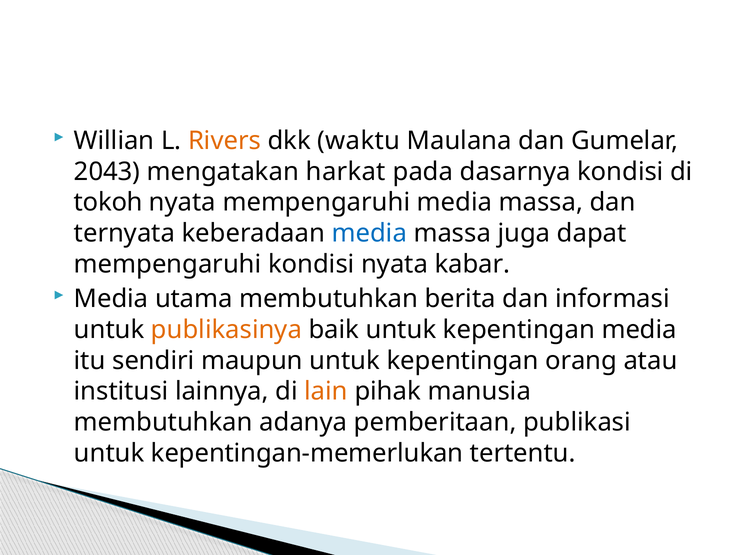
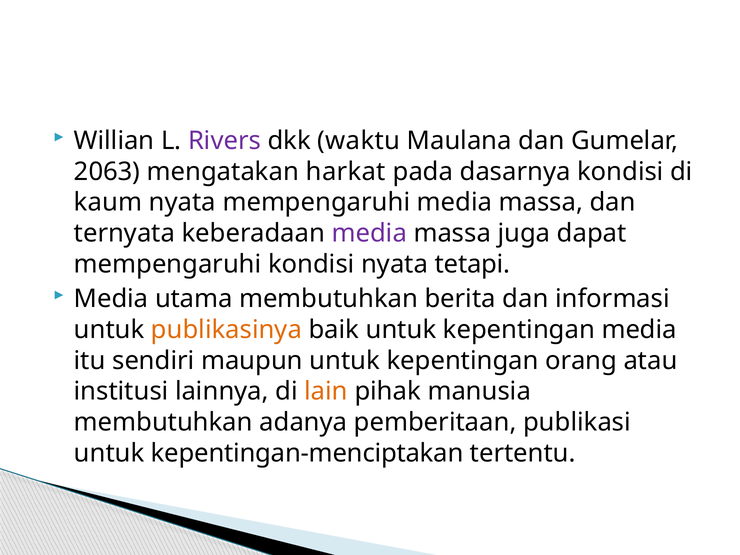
Rivers colour: orange -> purple
2043: 2043 -> 2063
tokoh: tokoh -> kaum
media at (369, 233) colour: blue -> purple
kabar: kabar -> tetapi
kepentingan-memerlukan: kepentingan-memerlukan -> kepentingan-menciptakan
